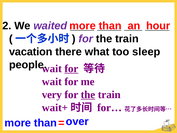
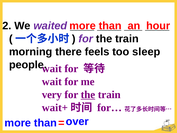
vacation: vacation -> morning
what: what -> feels
for at (71, 68) underline: present -> none
